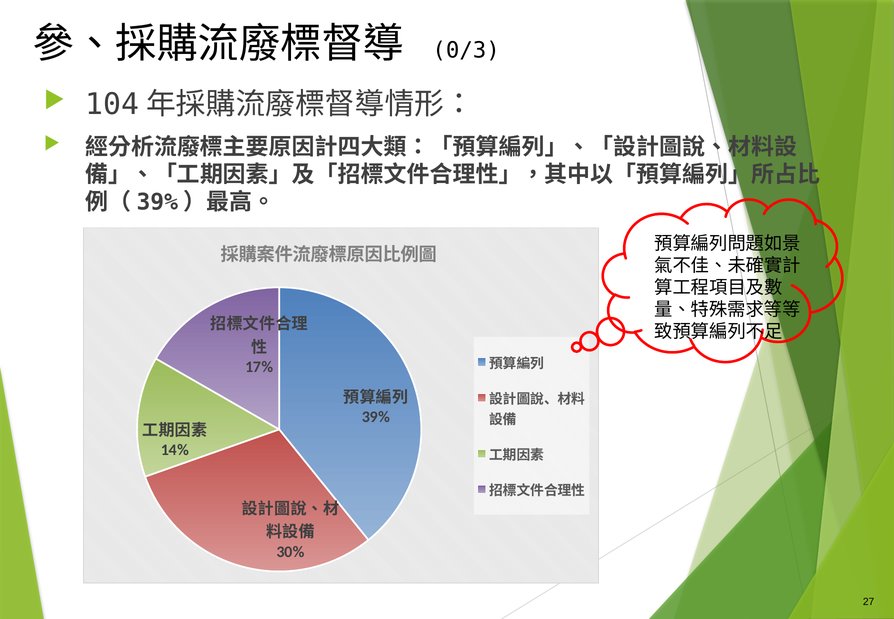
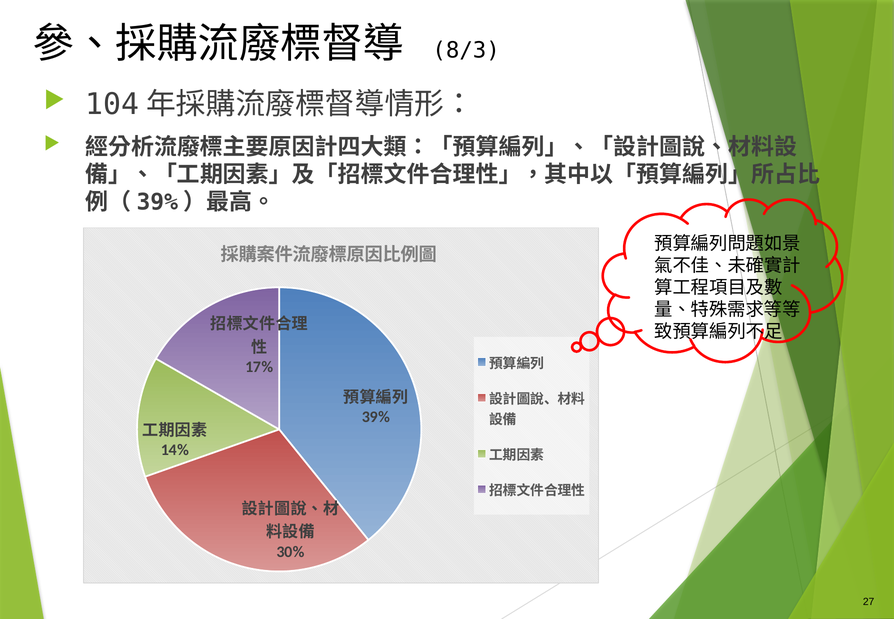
0/3: 0/3 -> 8/3
